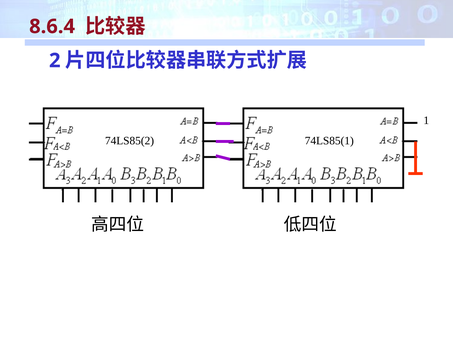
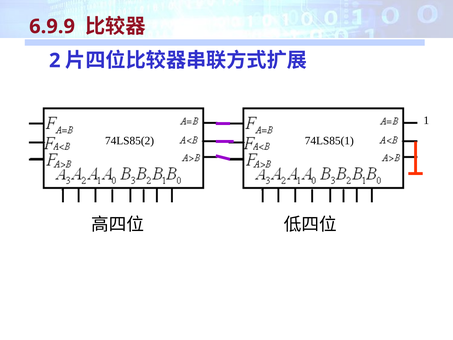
8.6.4: 8.6.4 -> 6.9.9
